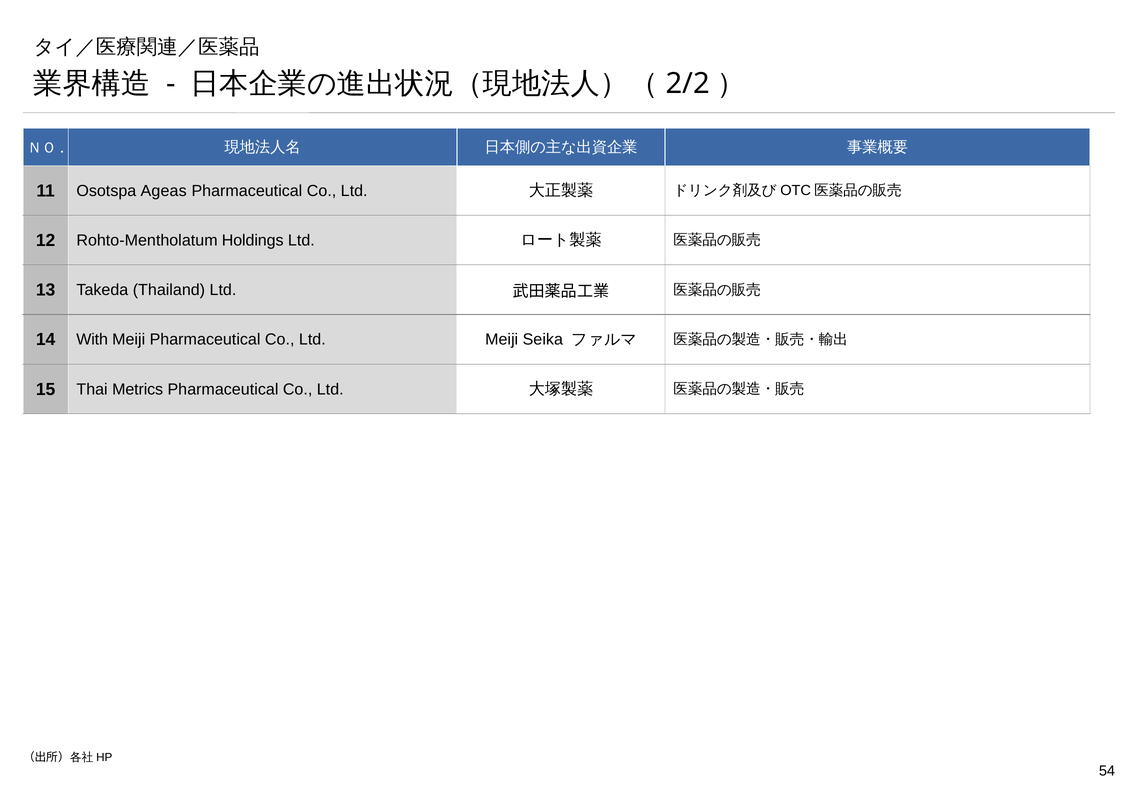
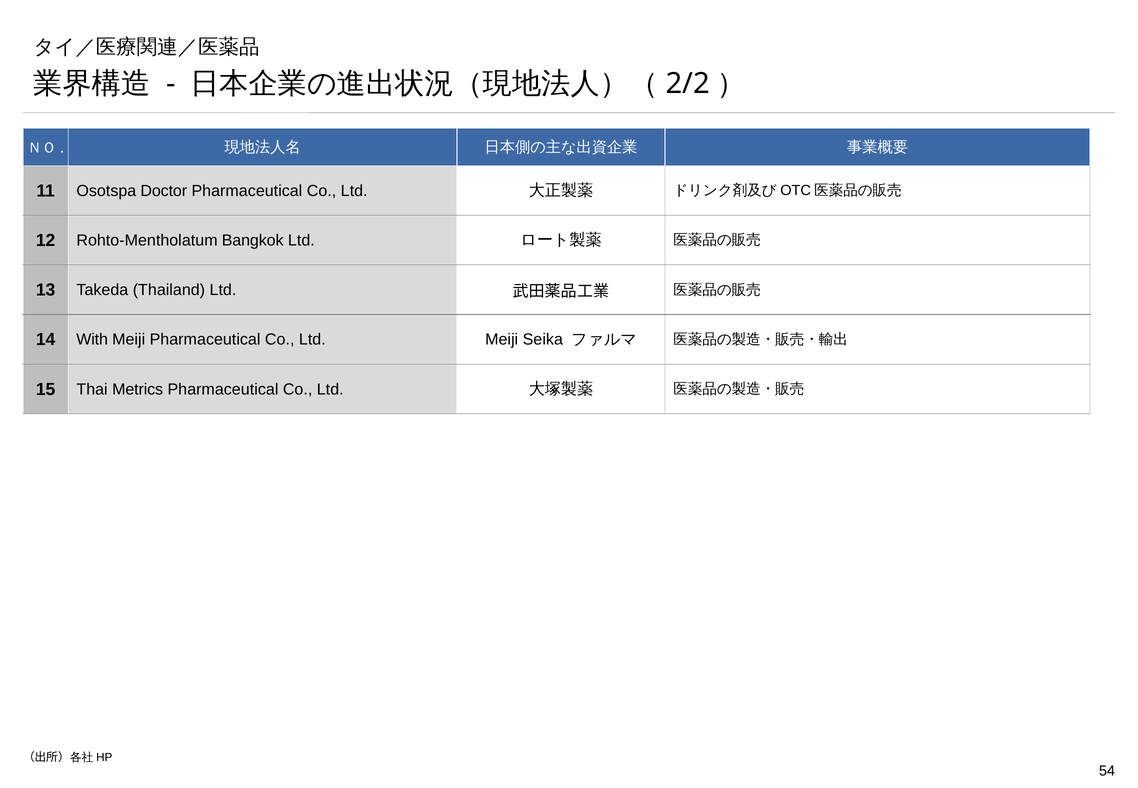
Ageas: Ageas -> Doctor
Holdings: Holdings -> Bangkok
